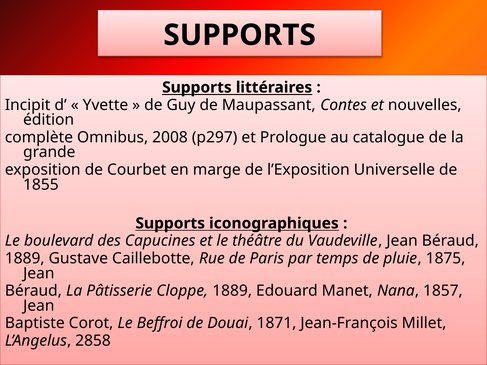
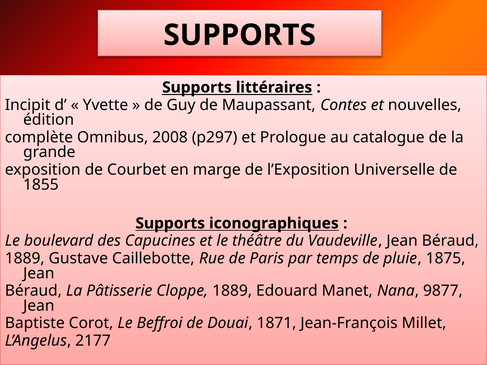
1857: 1857 -> 9877
2858: 2858 -> 2177
